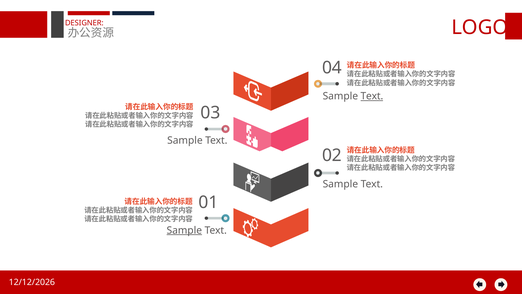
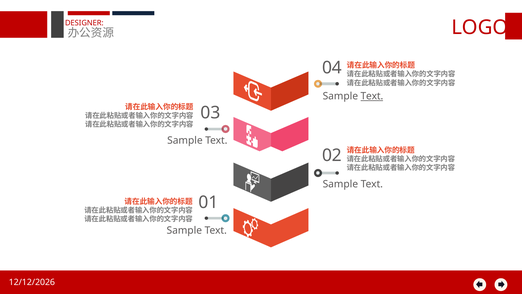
Sample at (184, 230) underline: present -> none
